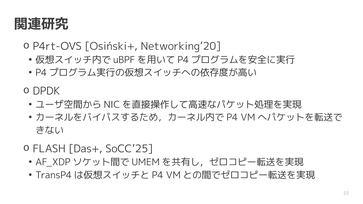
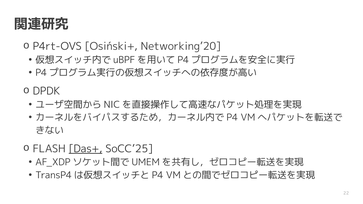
Das+ underline: none -> present
